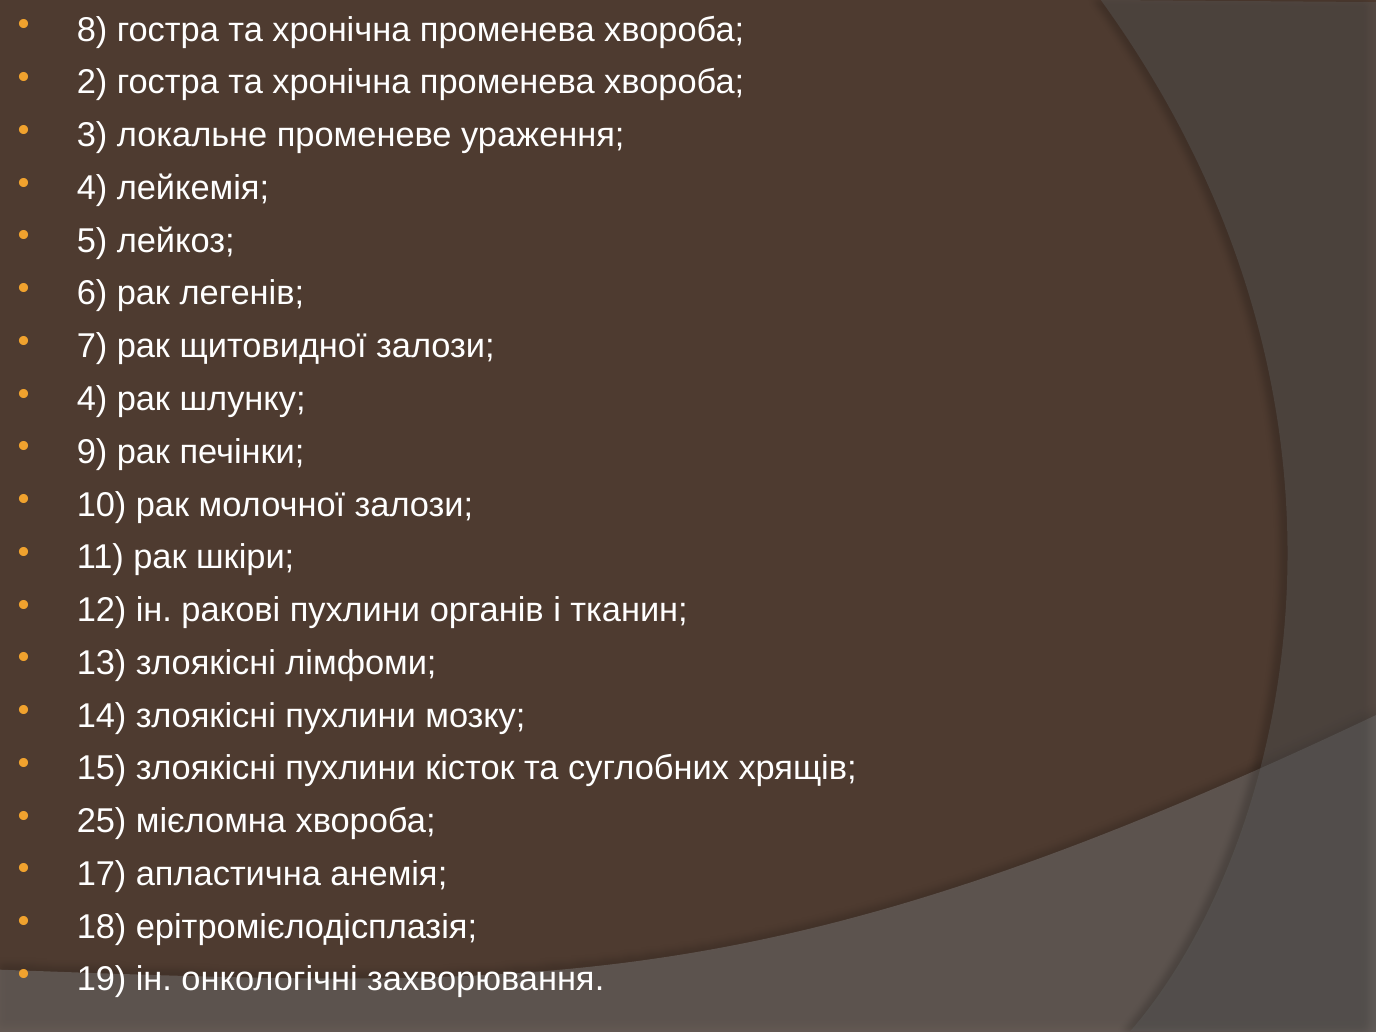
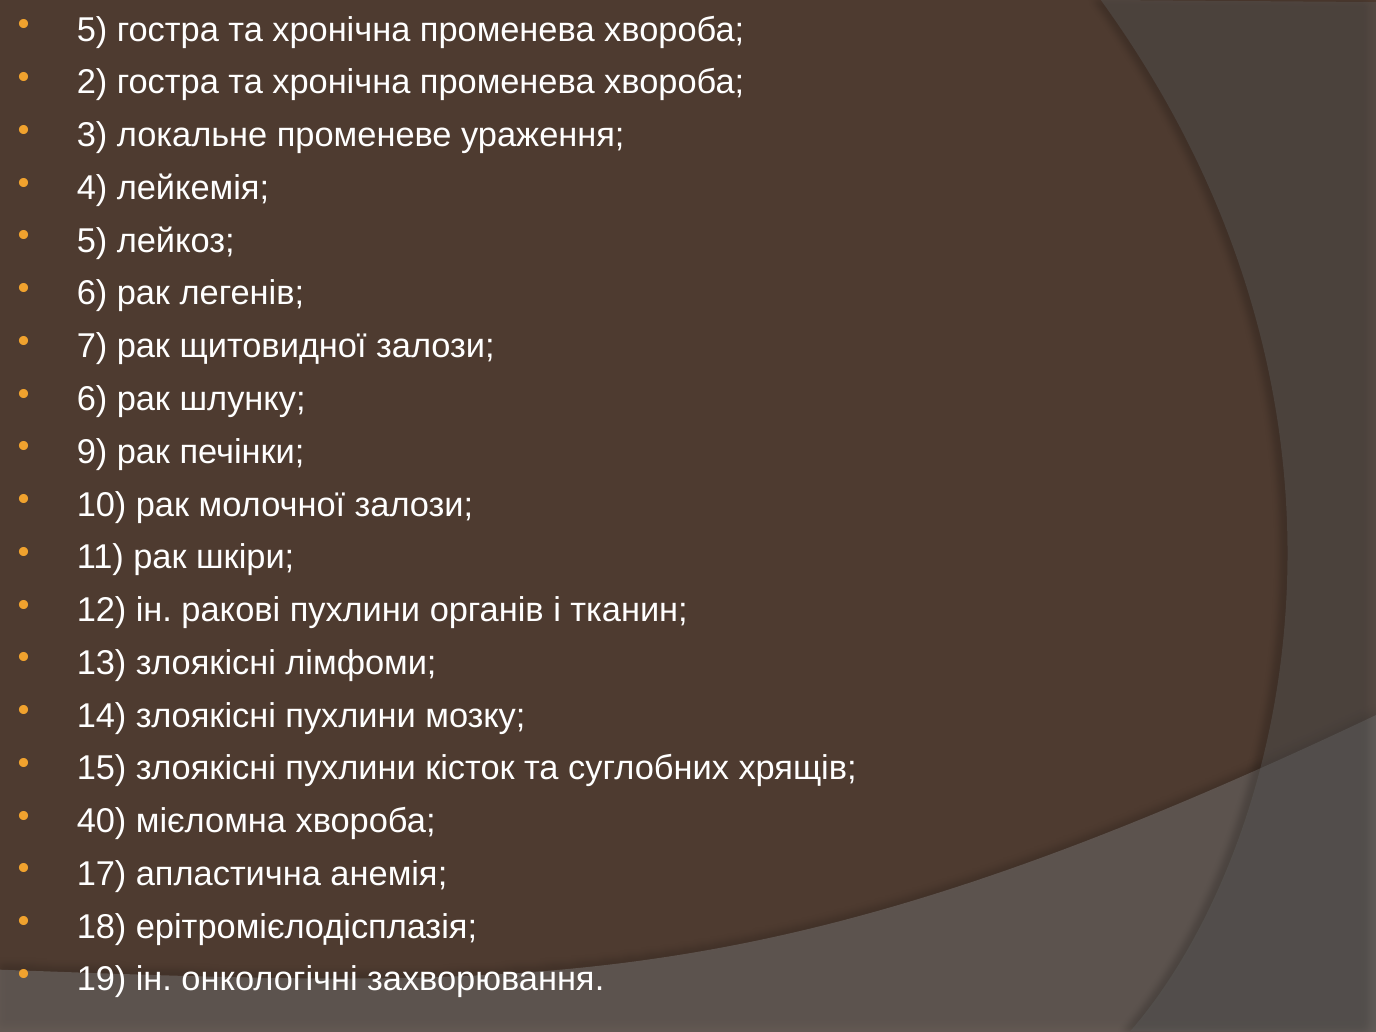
8 at (92, 30): 8 -> 5
4 at (92, 399): 4 -> 6
25: 25 -> 40
